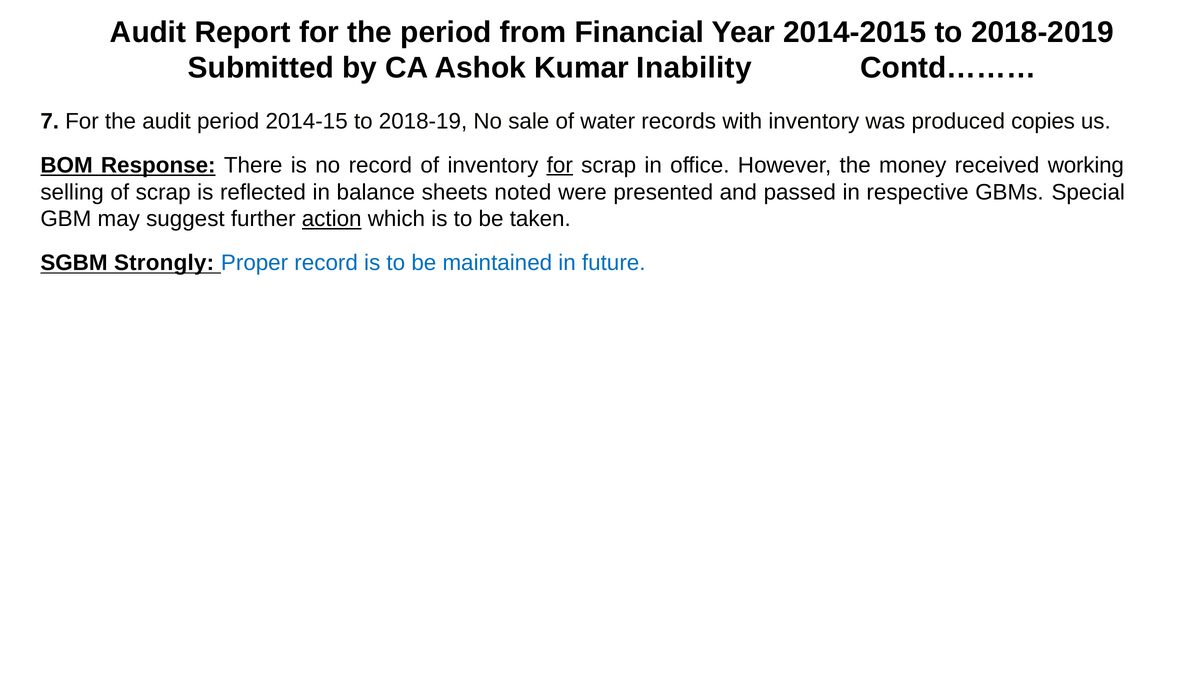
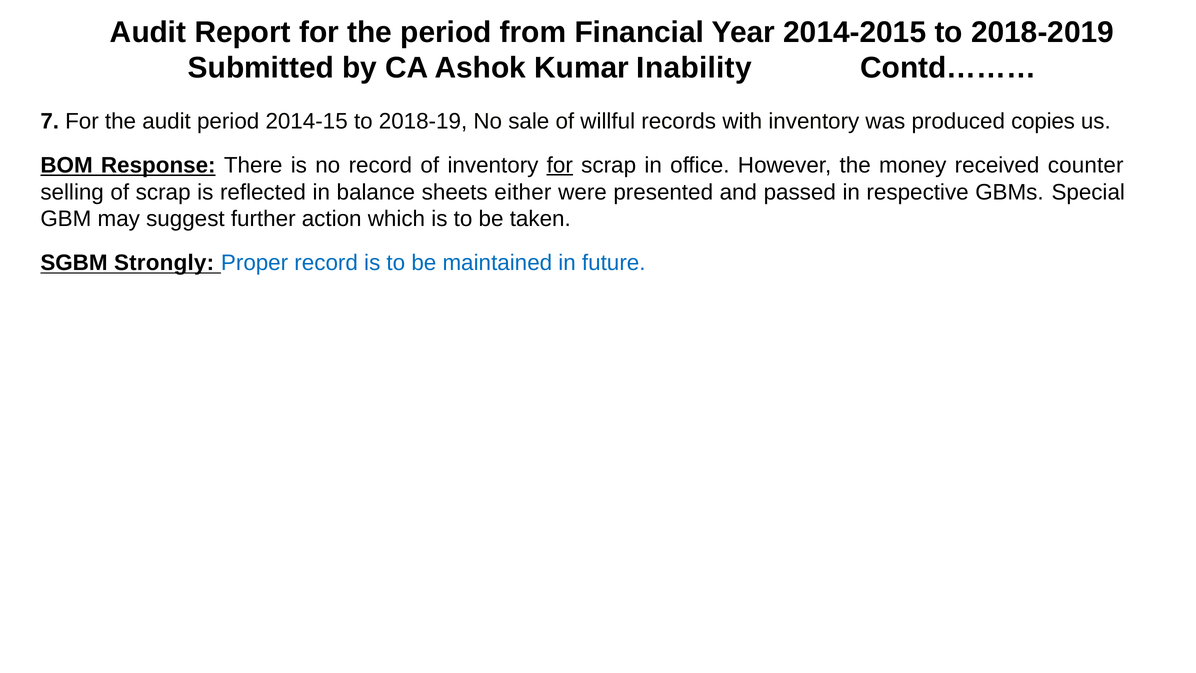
water: water -> willful
working: working -> counter
noted: noted -> either
action underline: present -> none
